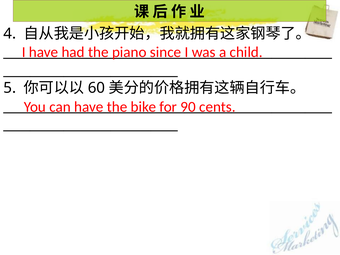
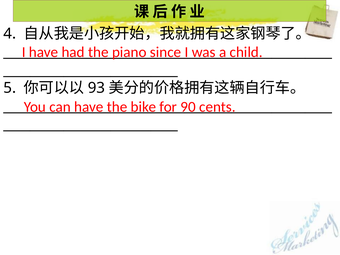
60: 60 -> 93
